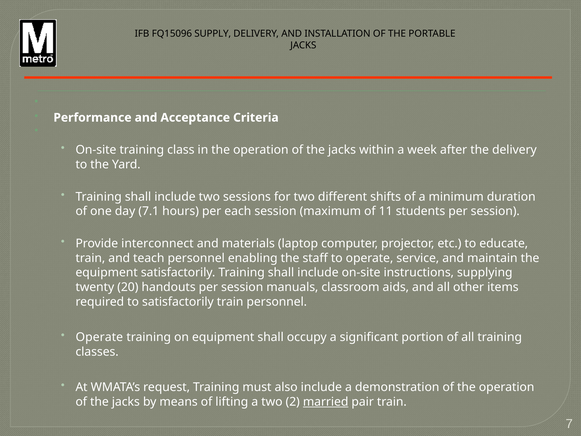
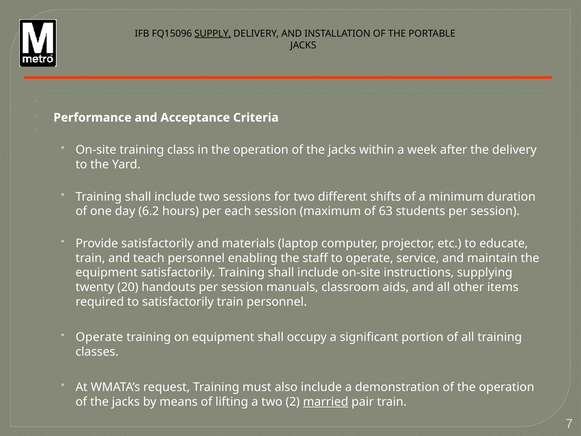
SUPPLY underline: none -> present
7.1: 7.1 -> 6.2
11: 11 -> 63
Provide interconnect: interconnect -> satisfactorily
